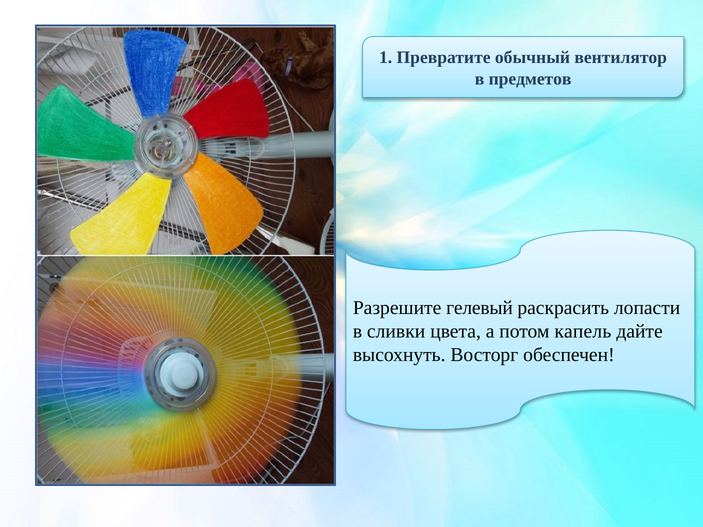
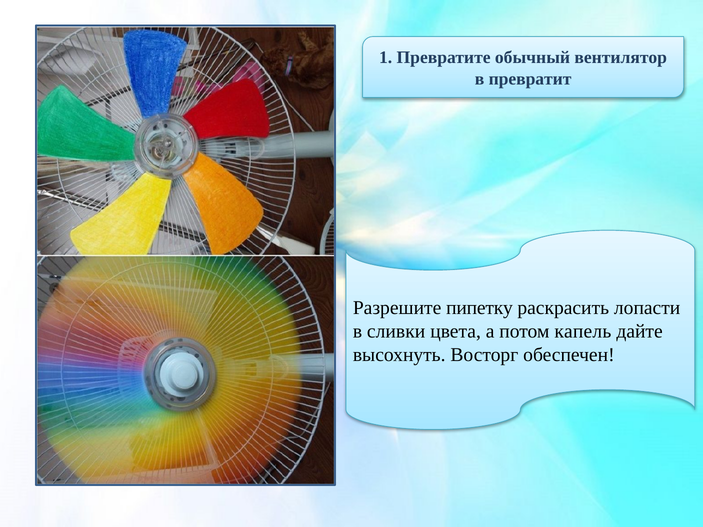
предметов: предметов -> превратит
гелевый: гелевый -> пипетку
